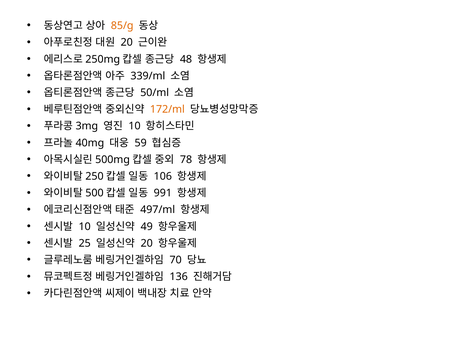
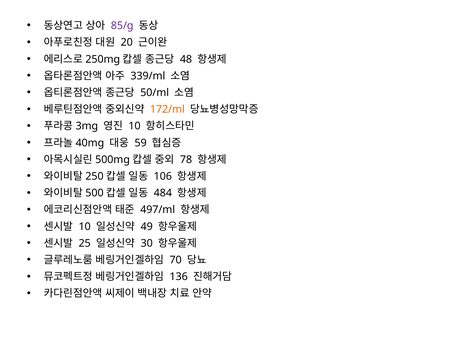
85/g colour: orange -> purple
991: 991 -> 484
20 at (147, 243): 20 -> 30
